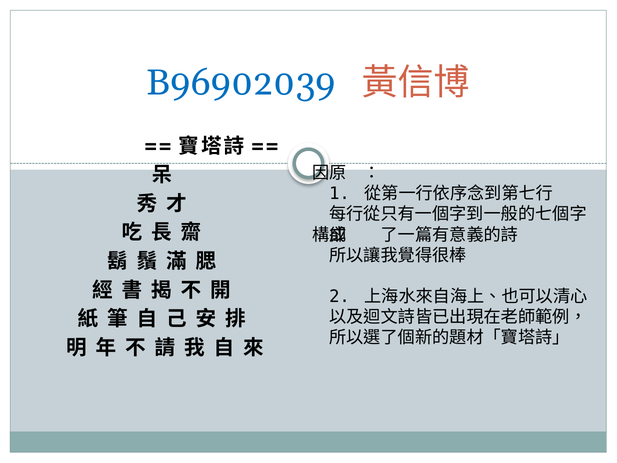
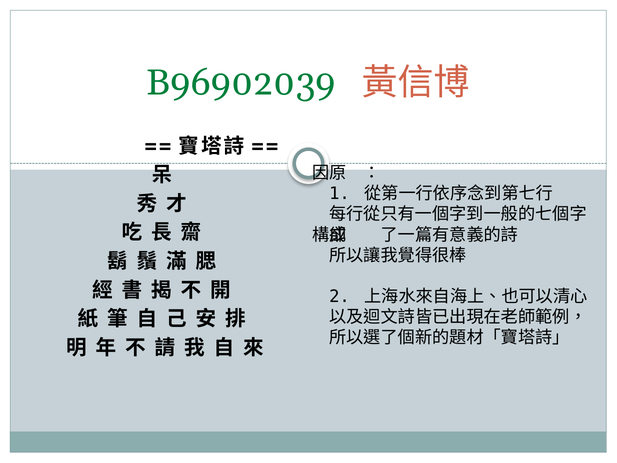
B96902039 colour: blue -> green
